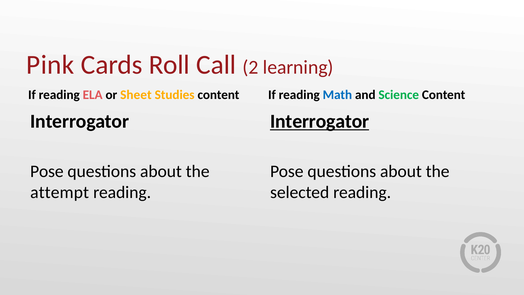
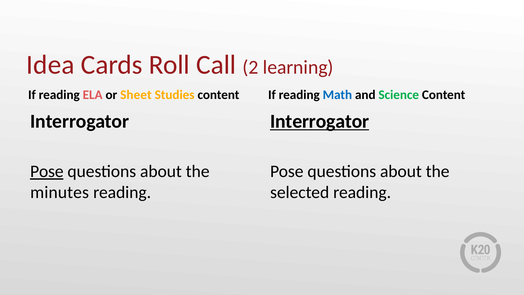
Pink: Pink -> Idea
Pose at (47, 171) underline: none -> present
attempt: attempt -> minutes
